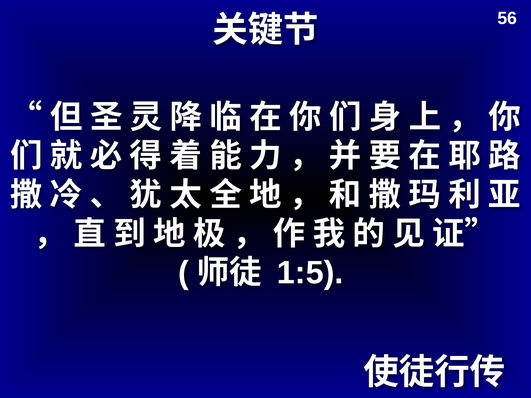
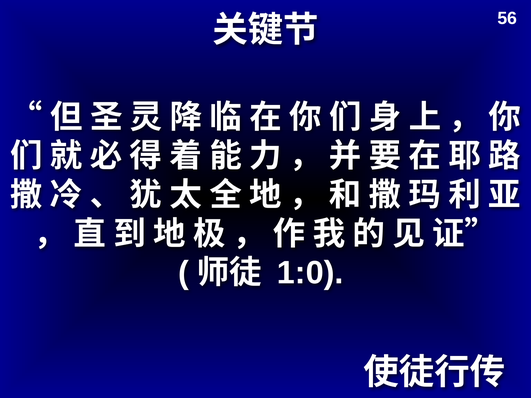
1:5: 1:5 -> 1:0
